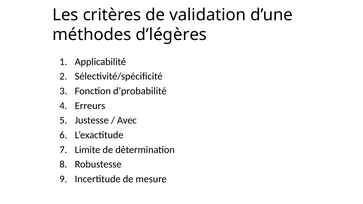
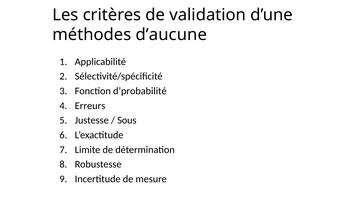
d’légères: d’légères -> d’aucune
Avec: Avec -> Sous
